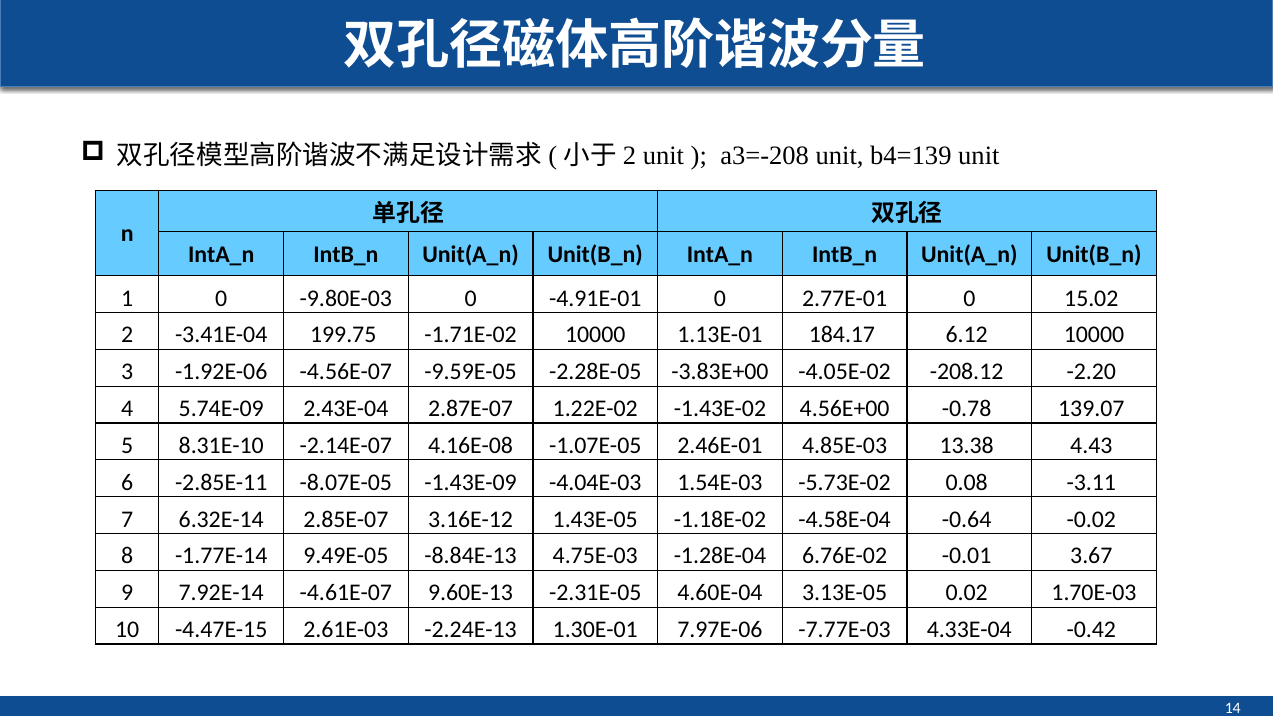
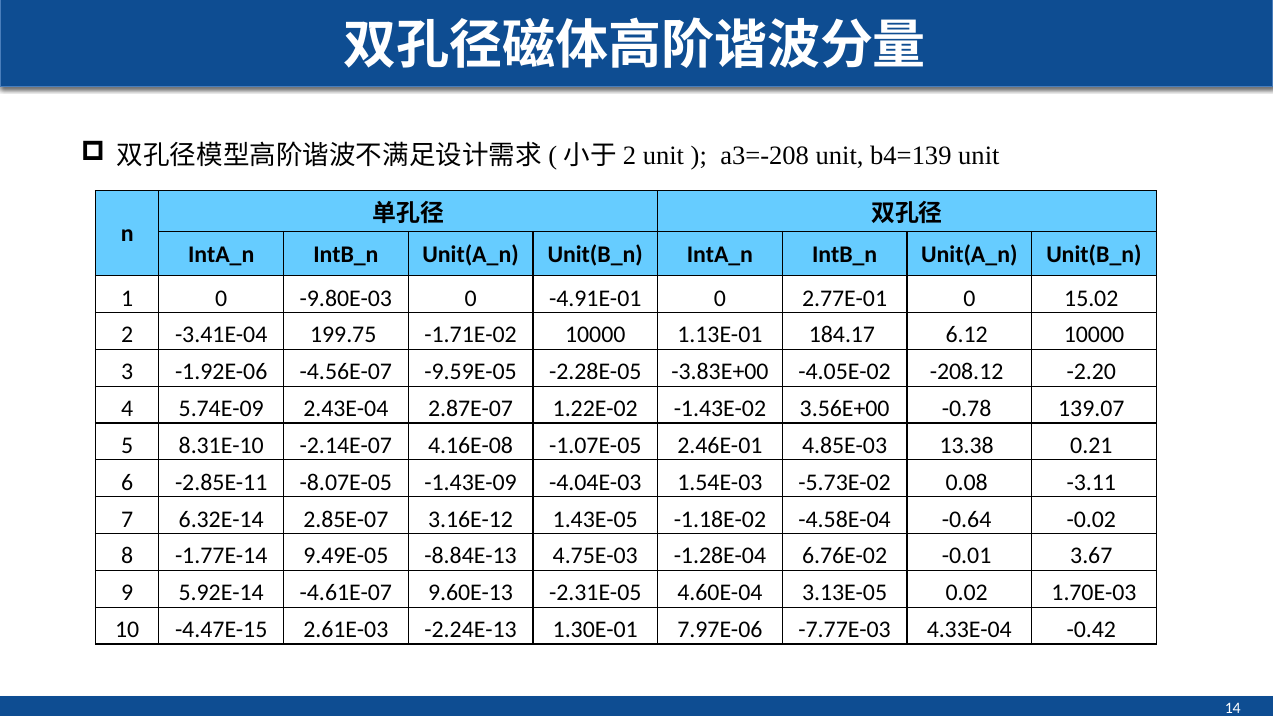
4.56E+00: 4.56E+00 -> 3.56E+00
4.43: 4.43 -> 0.21
7.92E-14: 7.92E-14 -> 5.92E-14
